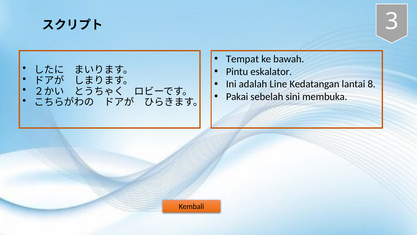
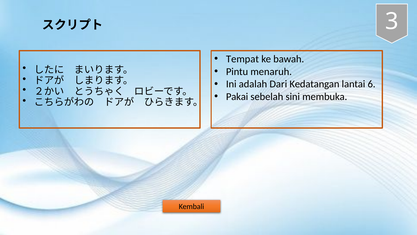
eskalator: eskalator -> menaruh
Line: Line -> Dari
8: 8 -> 6
